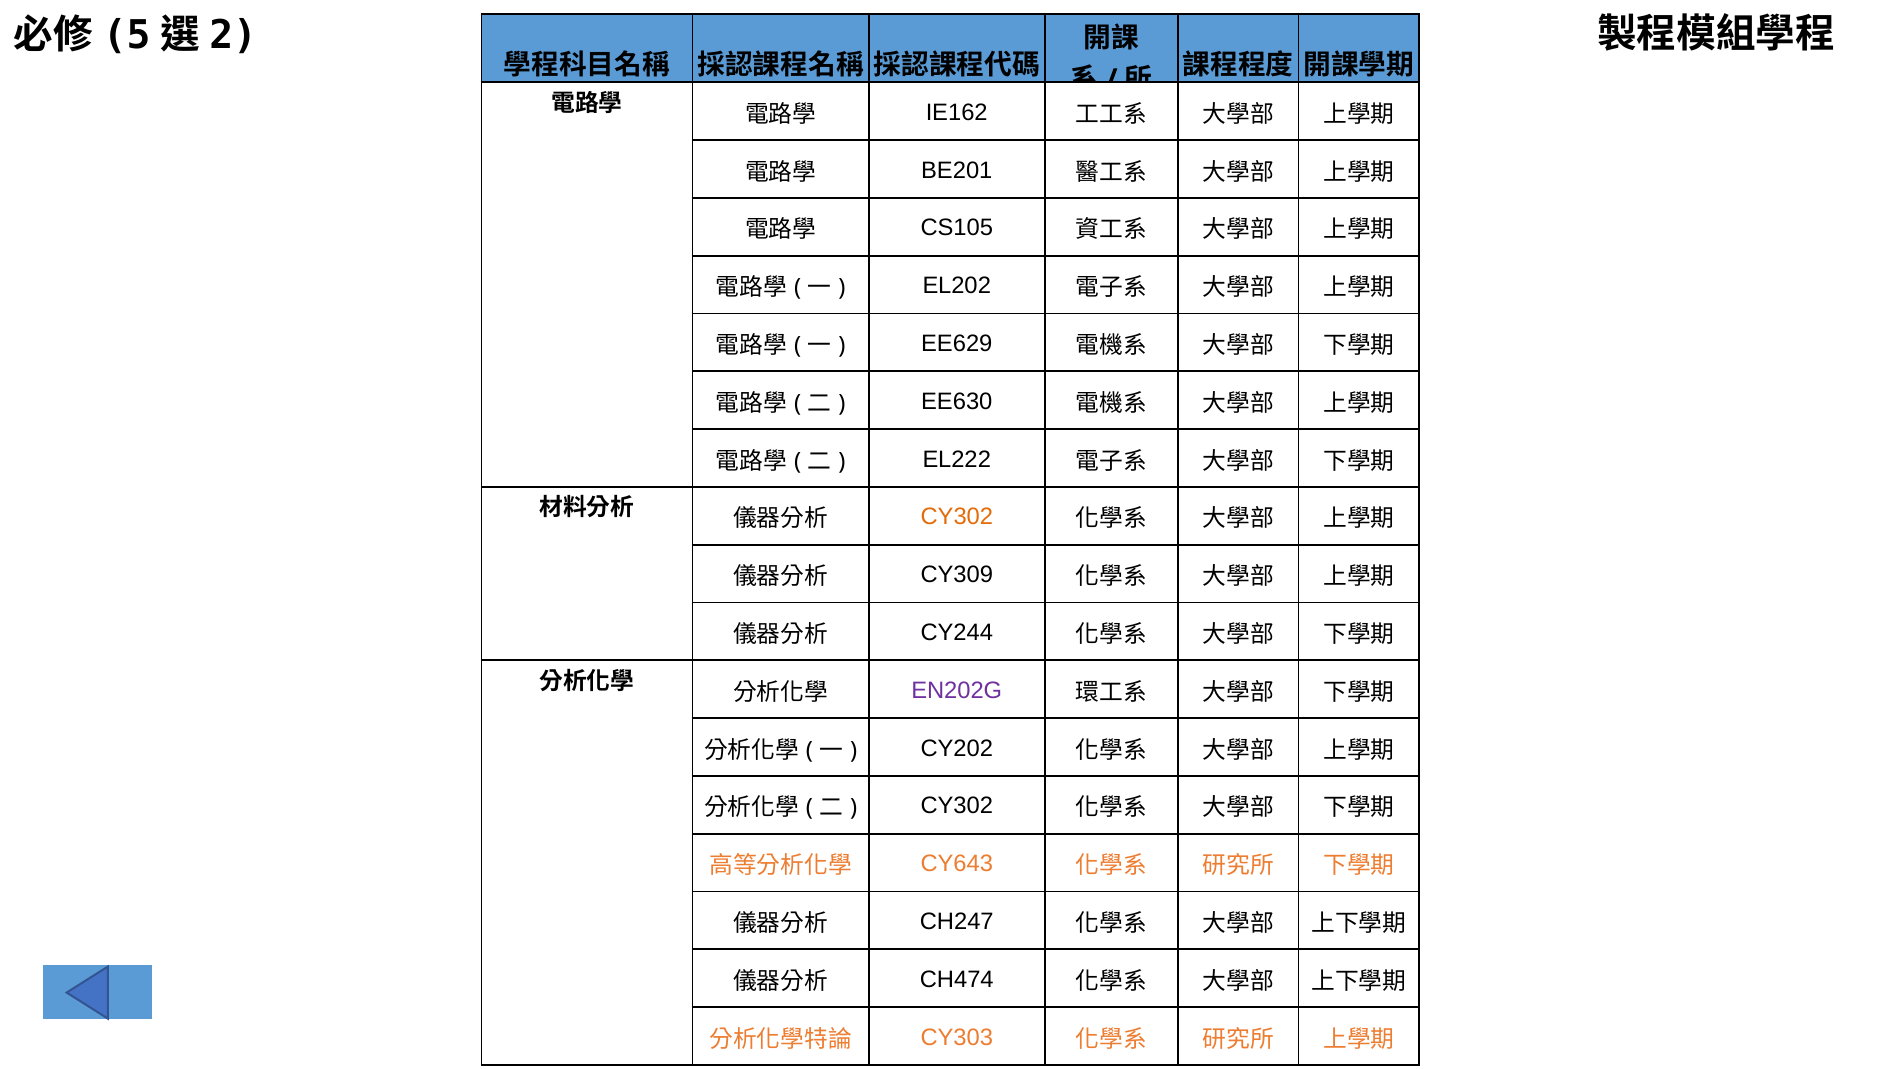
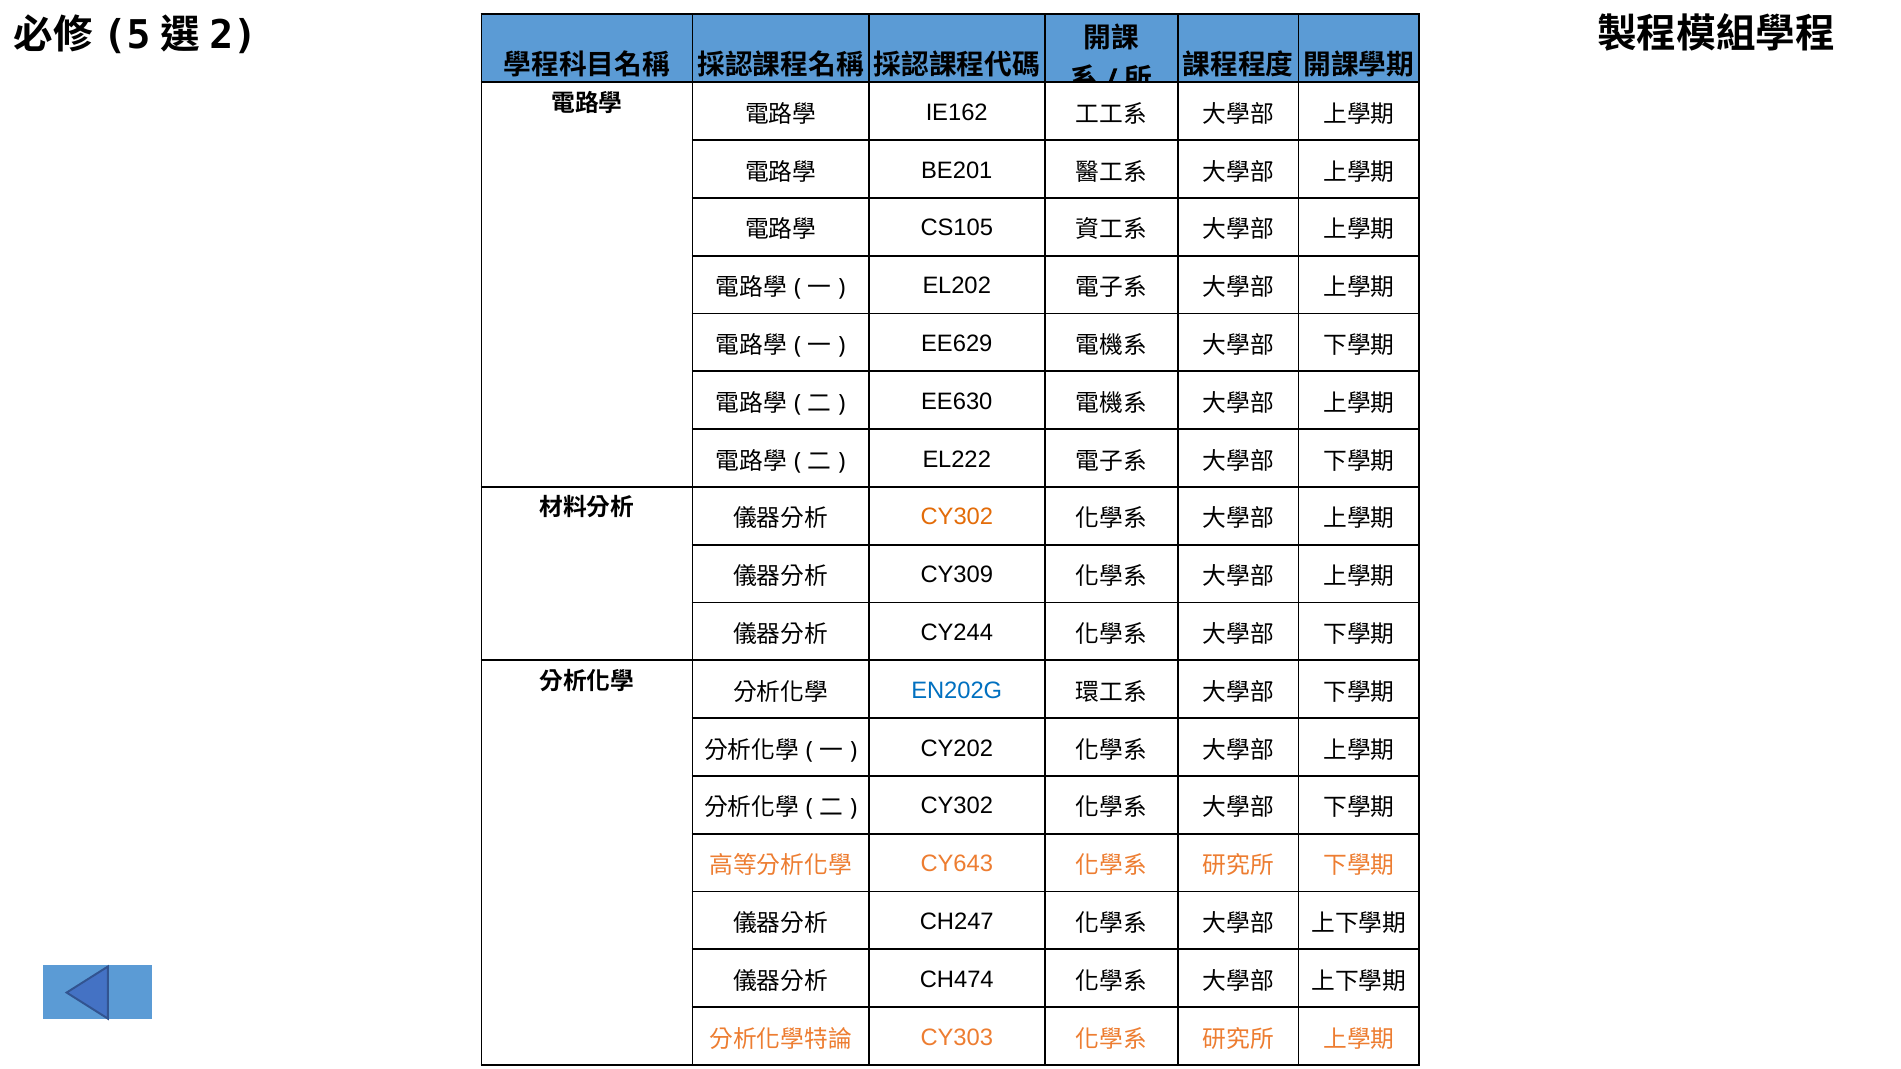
EN202G colour: purple -> blue
